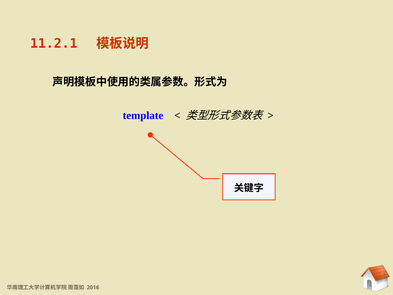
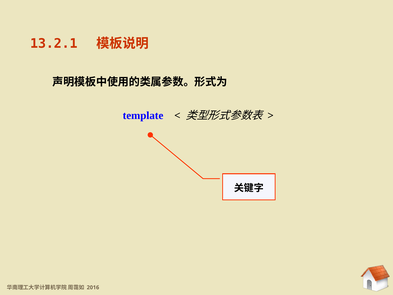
11.2.1: 11.2.1 -> 13.2.1
